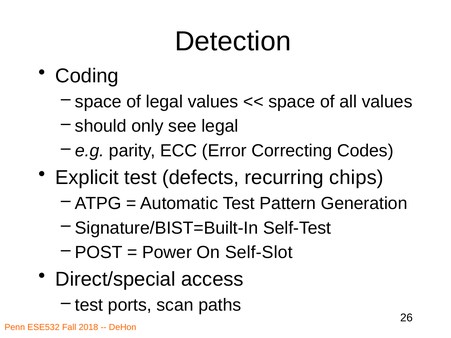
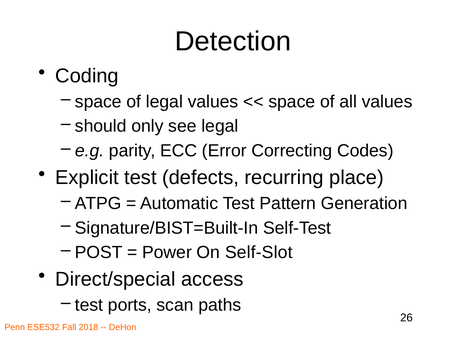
chips: chips -> place
